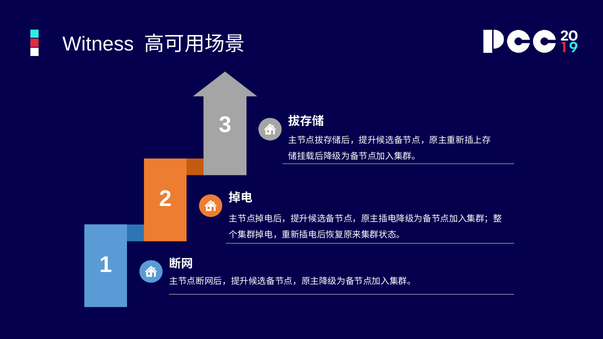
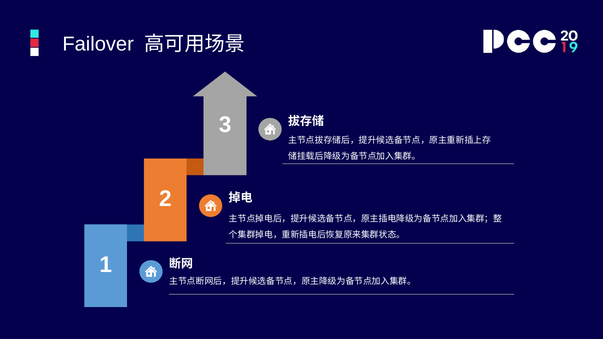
Witness: Witness -> Failover
